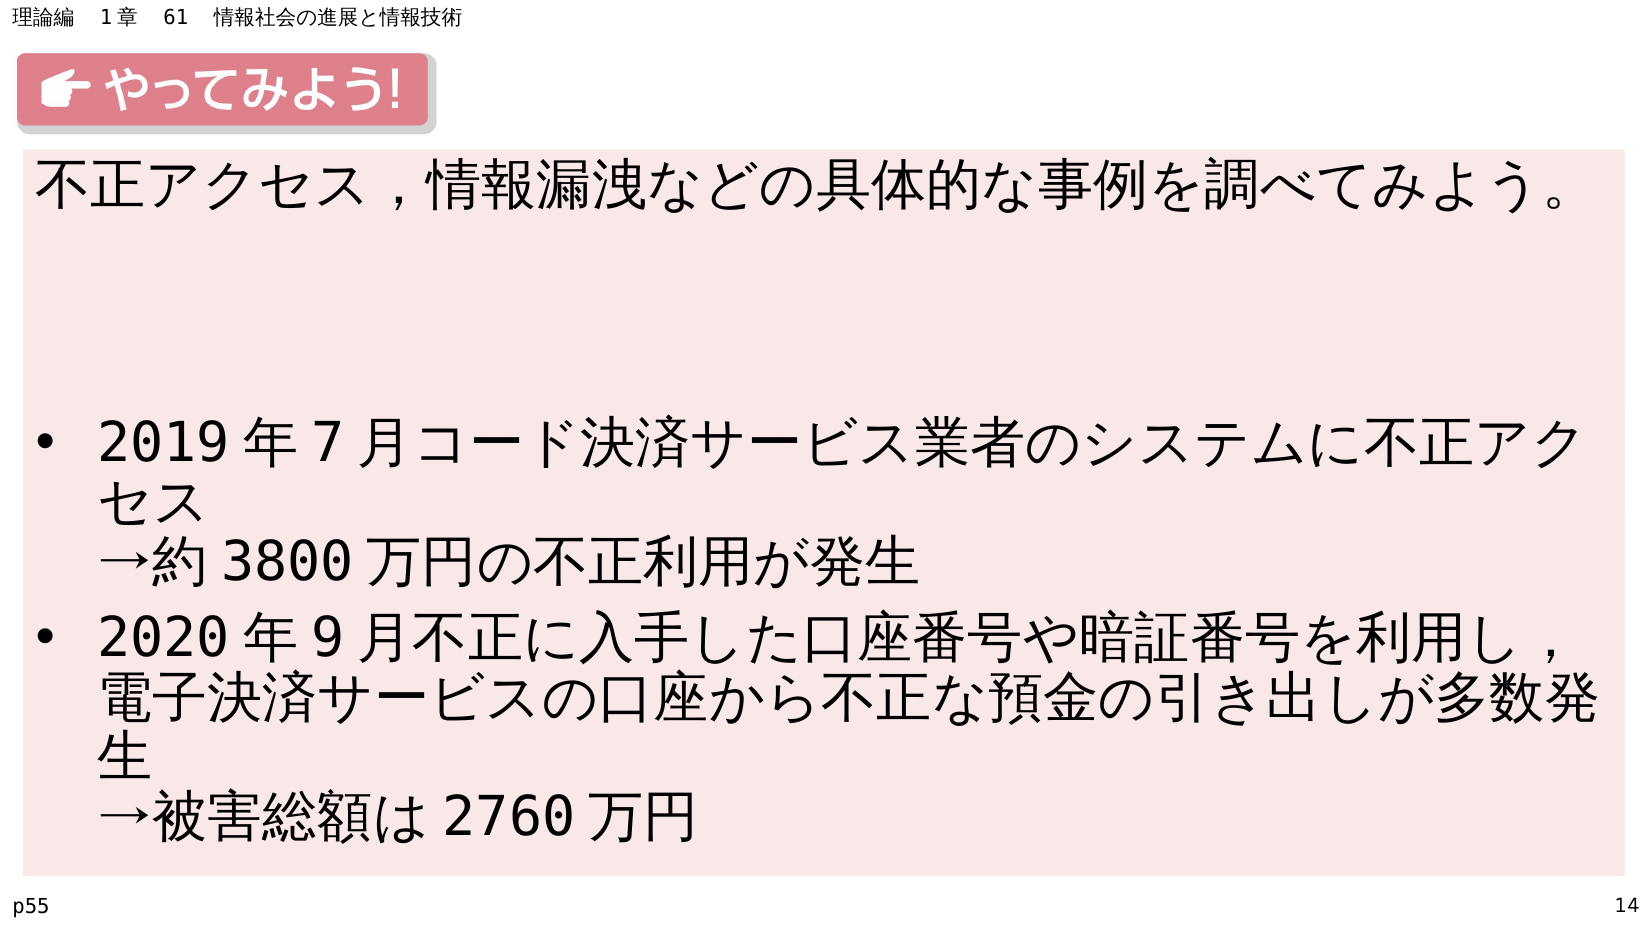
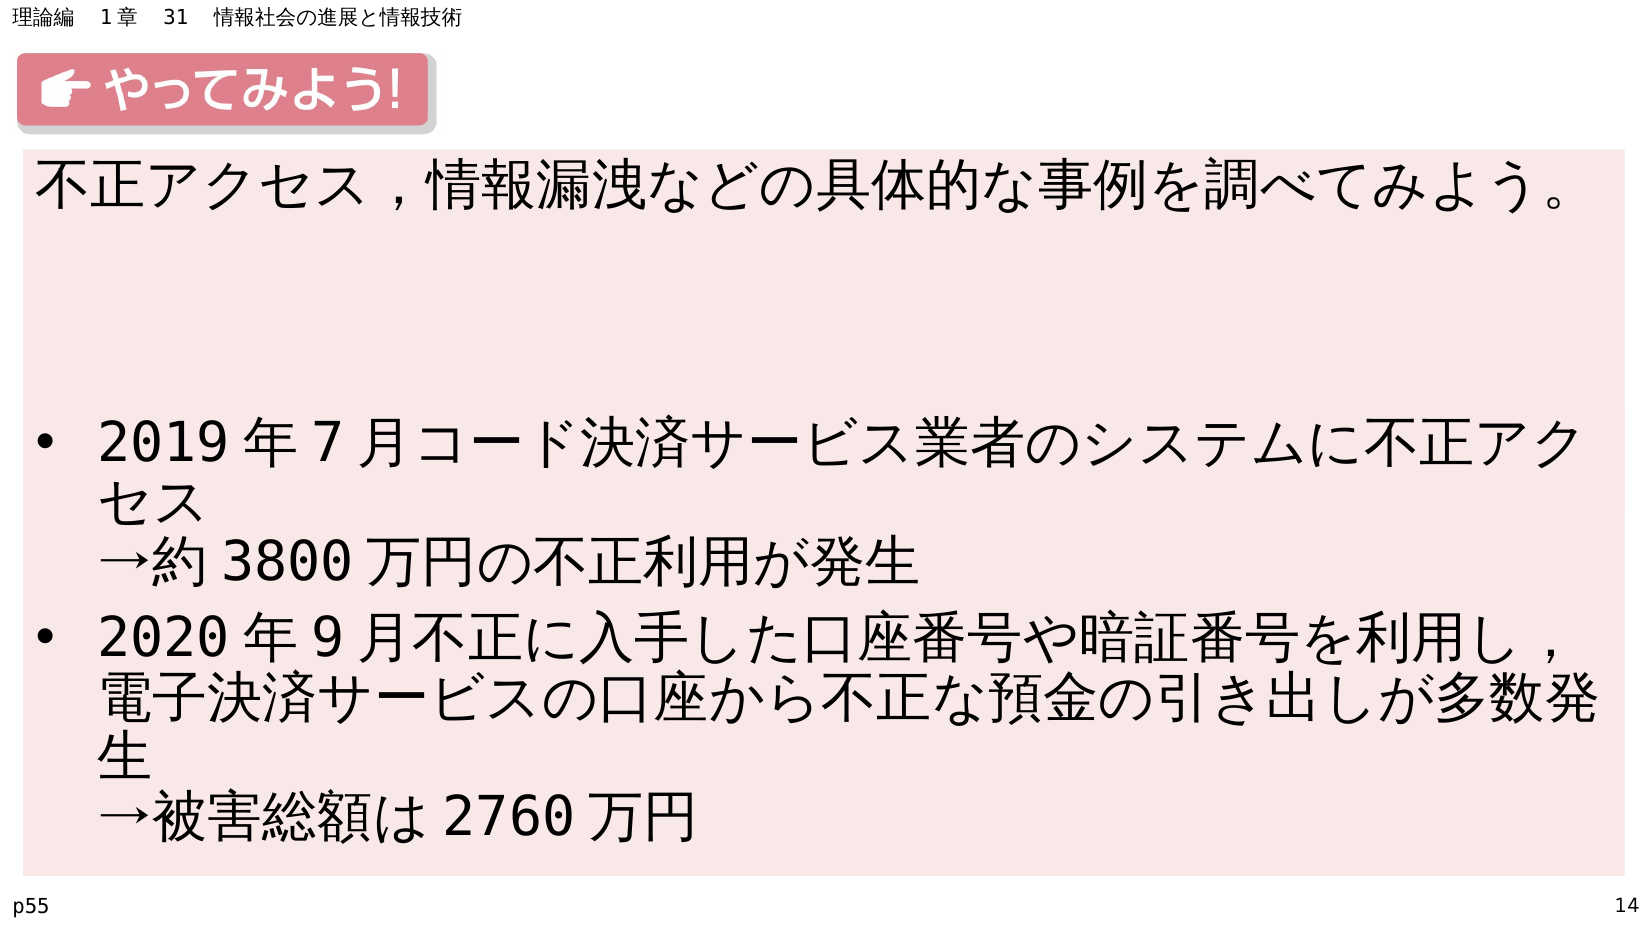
61: 61 -> 31
